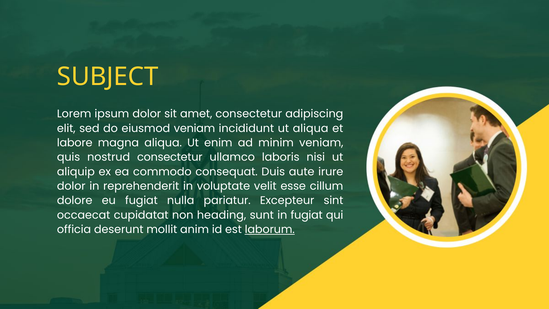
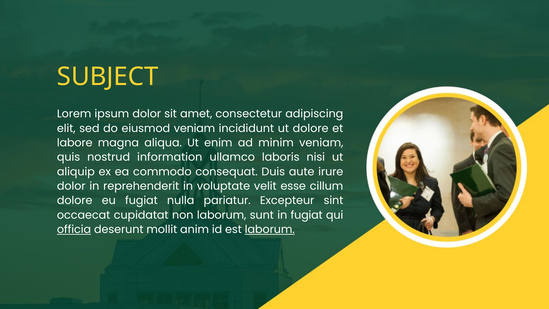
ut aliqua: aliqua -> dolore
nostrud consectetur: consectetur -> information
non heading: heading -> laborum
officia underline: none -> present
